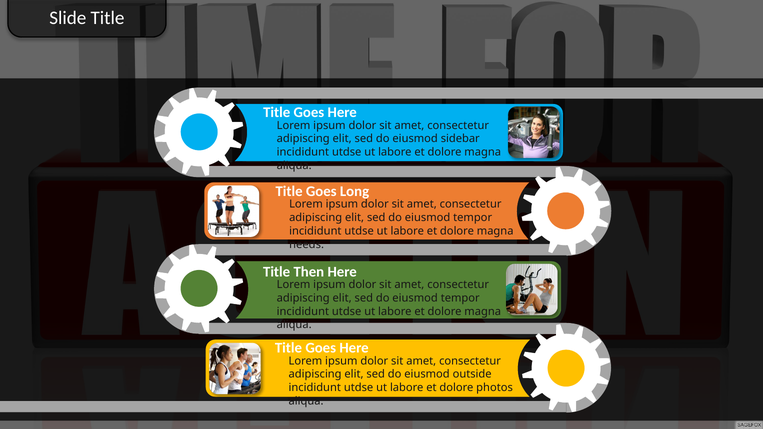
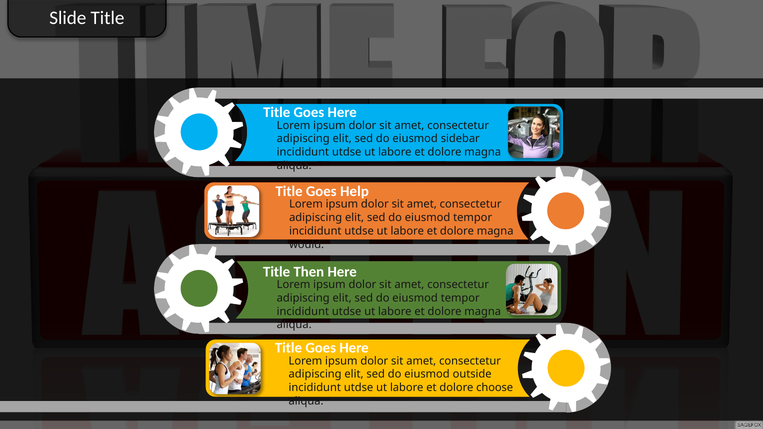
Long: Long -> Help
needs: needs -> would
photos: photos -> choose
